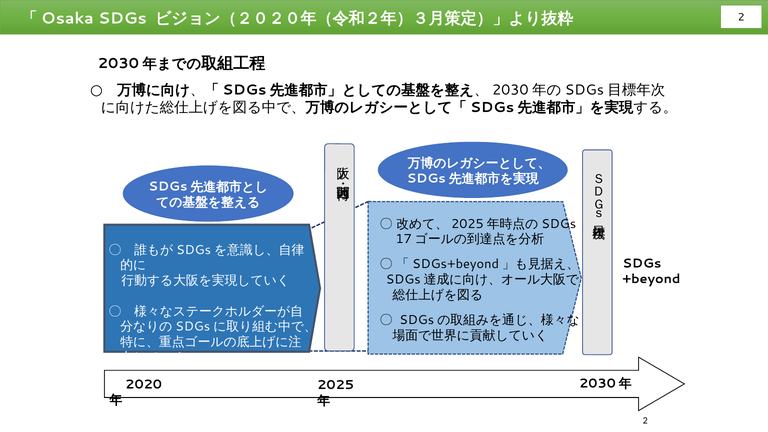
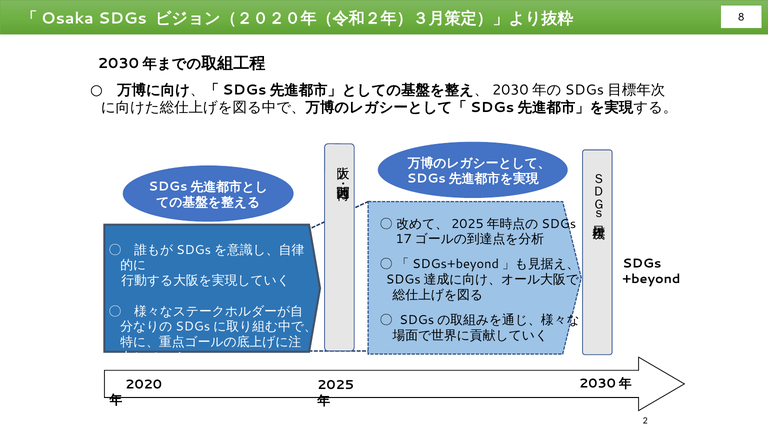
2 at (741, 17): 2 -> 8
